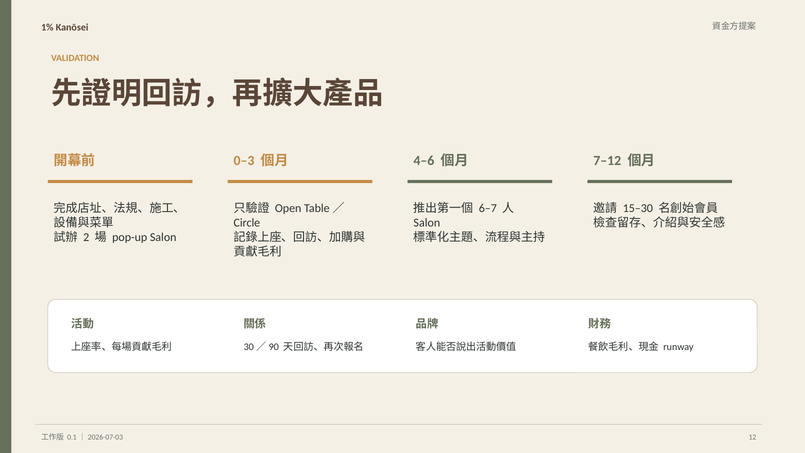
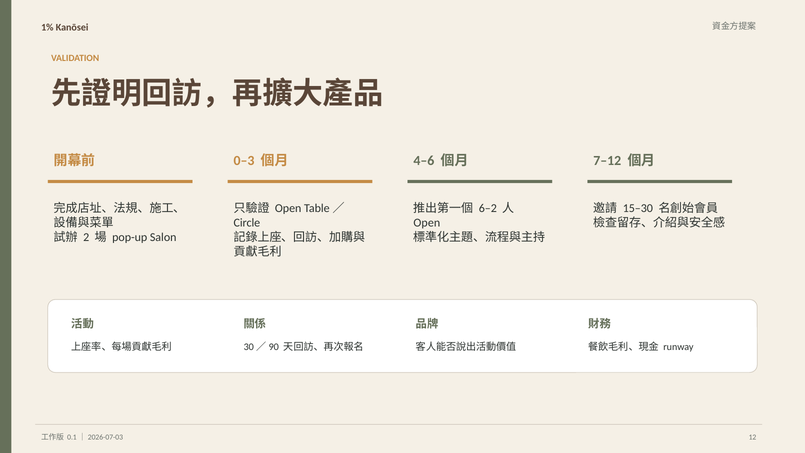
6–7: 6–7 -> 6–2
Salon at (427, 223): Salon -> Open
